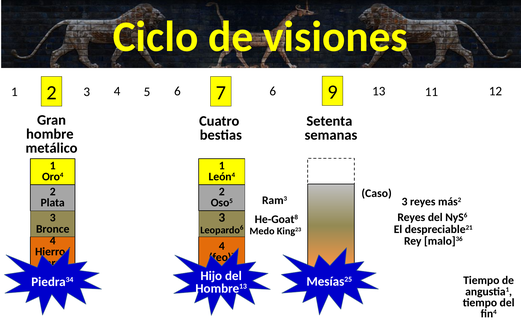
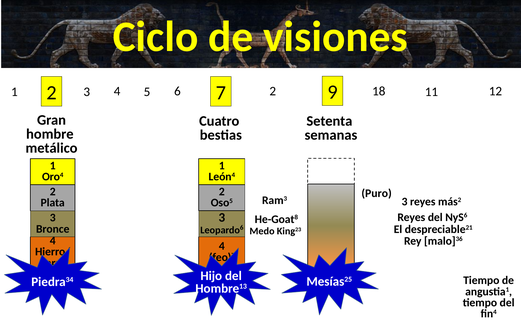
7 6: 6 -> 2
13: 13 -> 18
Caso: Caso -> Puro
